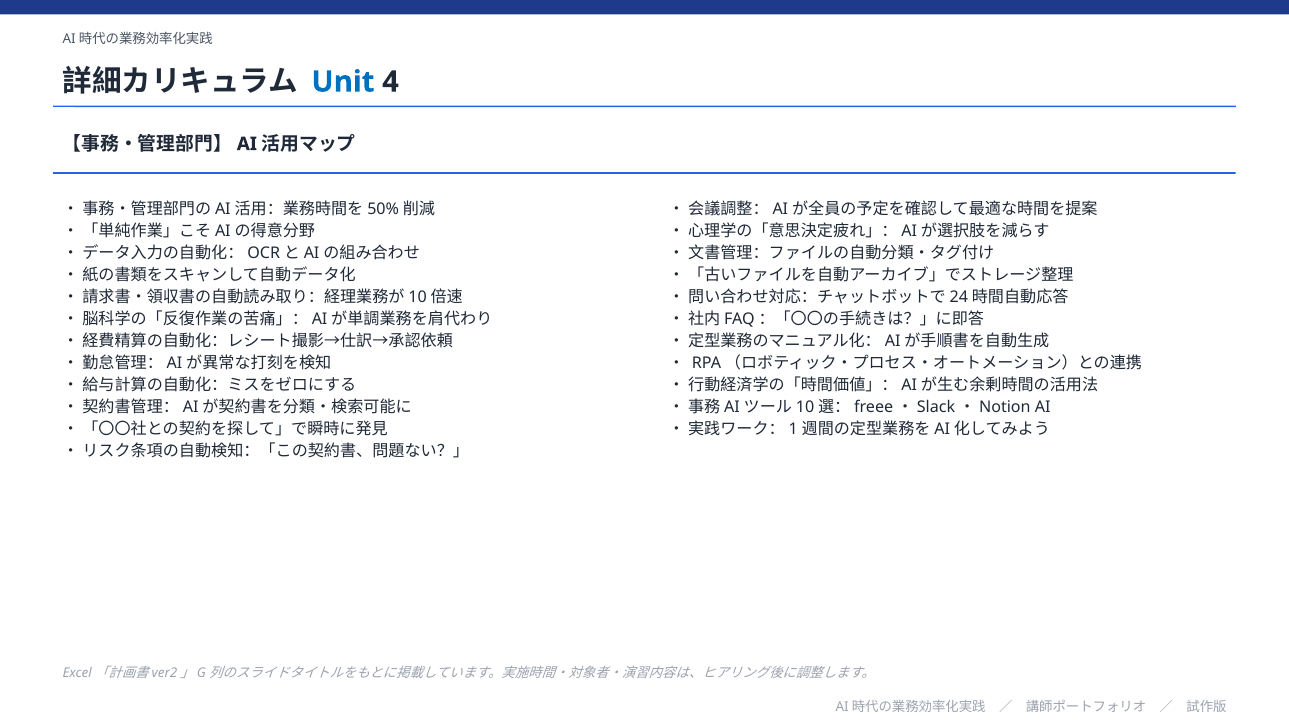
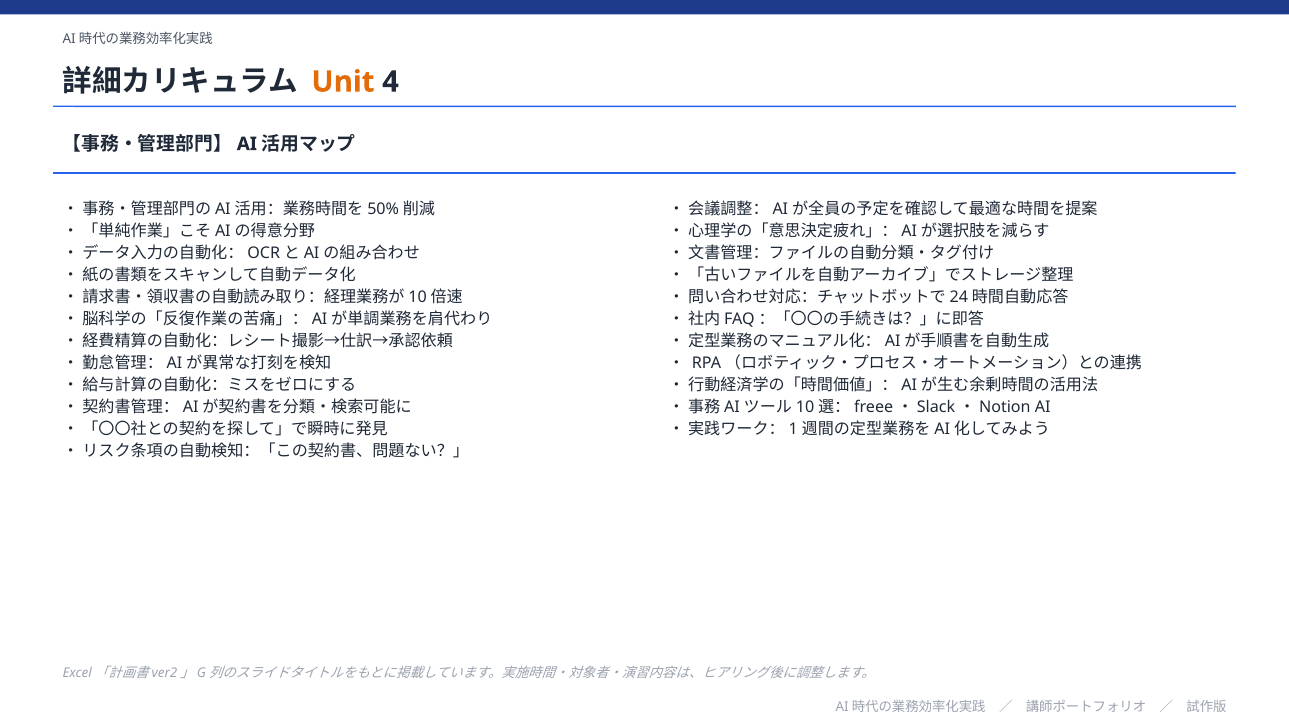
Unit colour: blue -> orange
